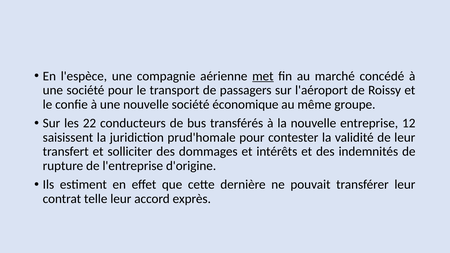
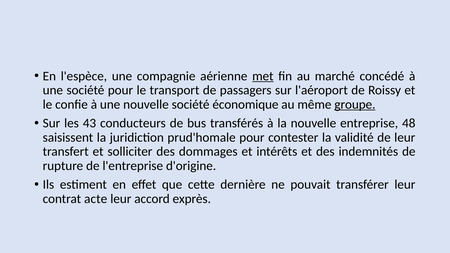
groupe underline: none -> present
22: 22 -> 43
12: 12 -> 48
telle: telle -> acte
